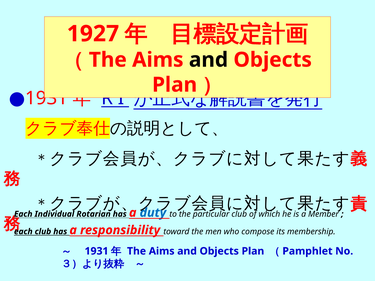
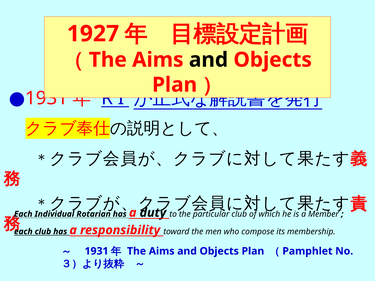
duty colour: blue -> black
